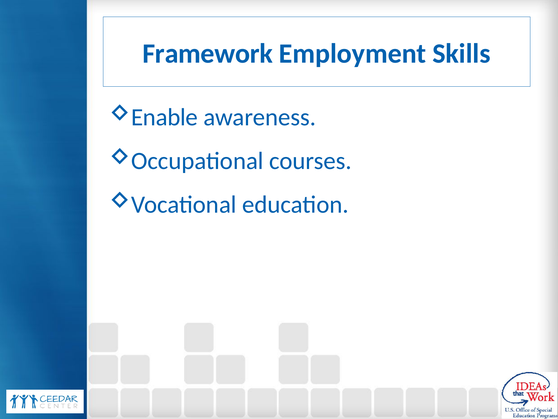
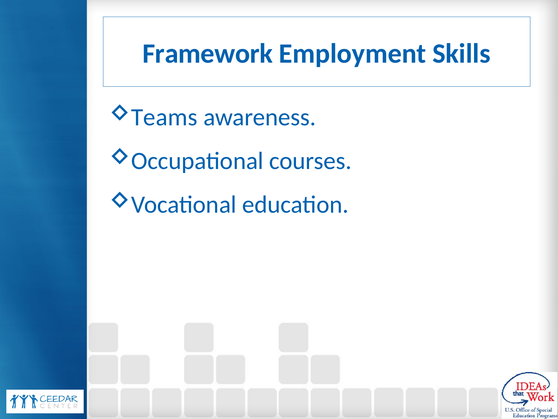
Enable: Enable -> Teams
